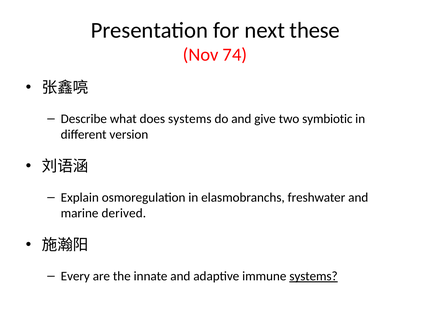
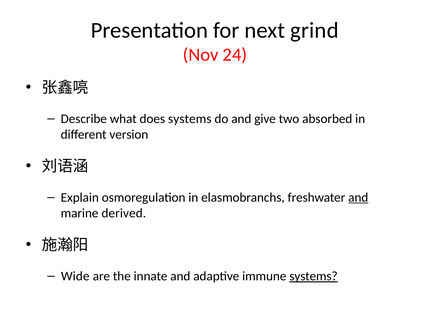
these: these -> grind
74: 74 -> 24
symbiotic: symbiotic -> absorbed
and at (358, 198) underline: none -> present
Every: Every -> Wide
